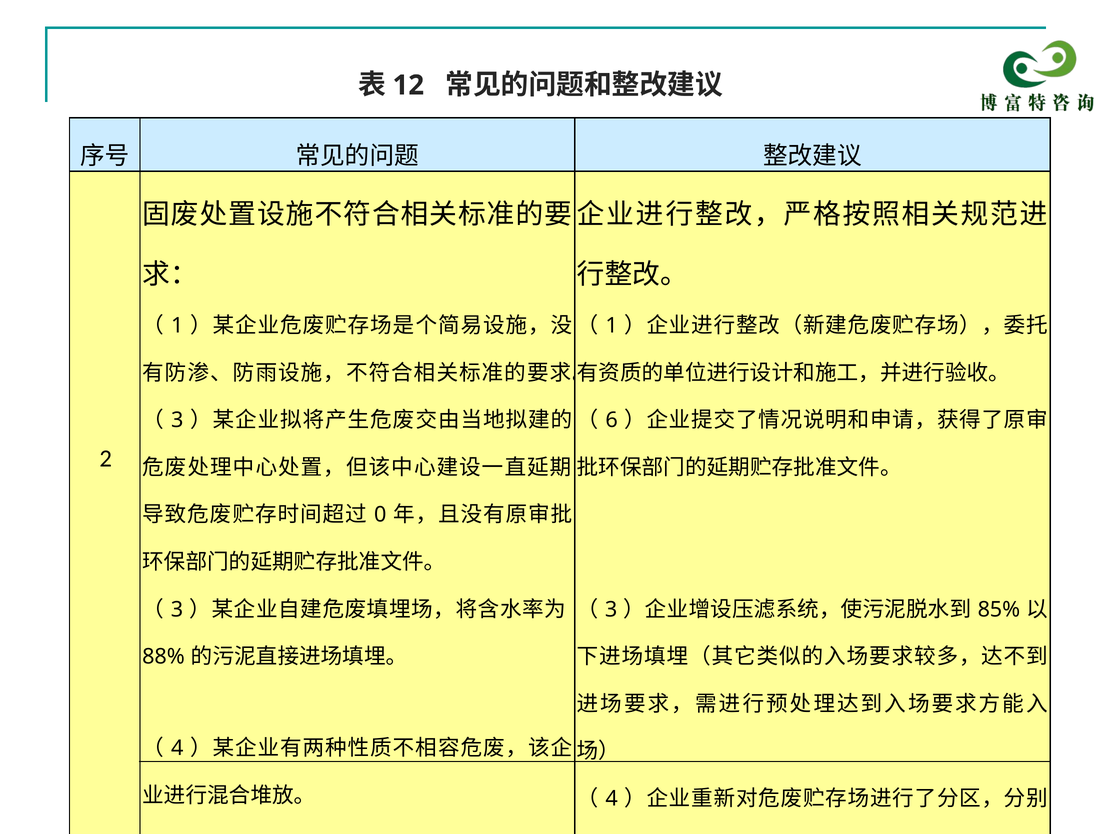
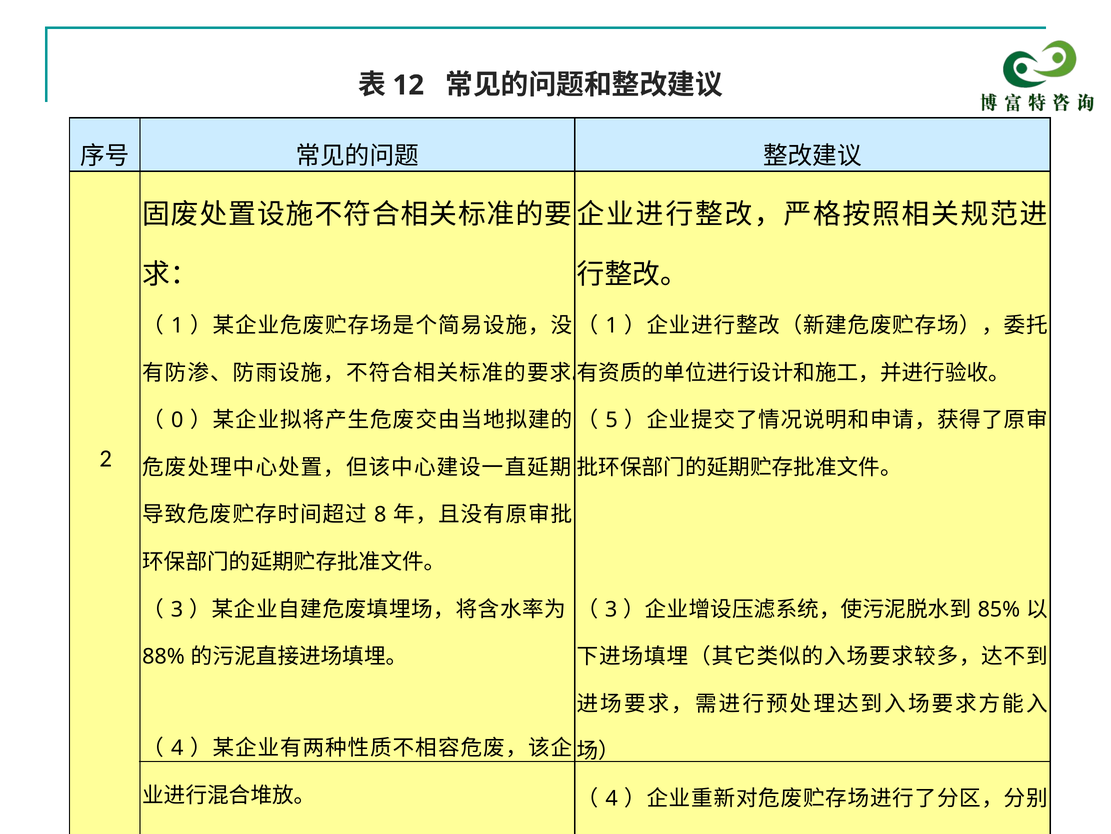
3 at (177, 420): 3 -> 0
6: 6 -> 5
0: 0 -> 8
